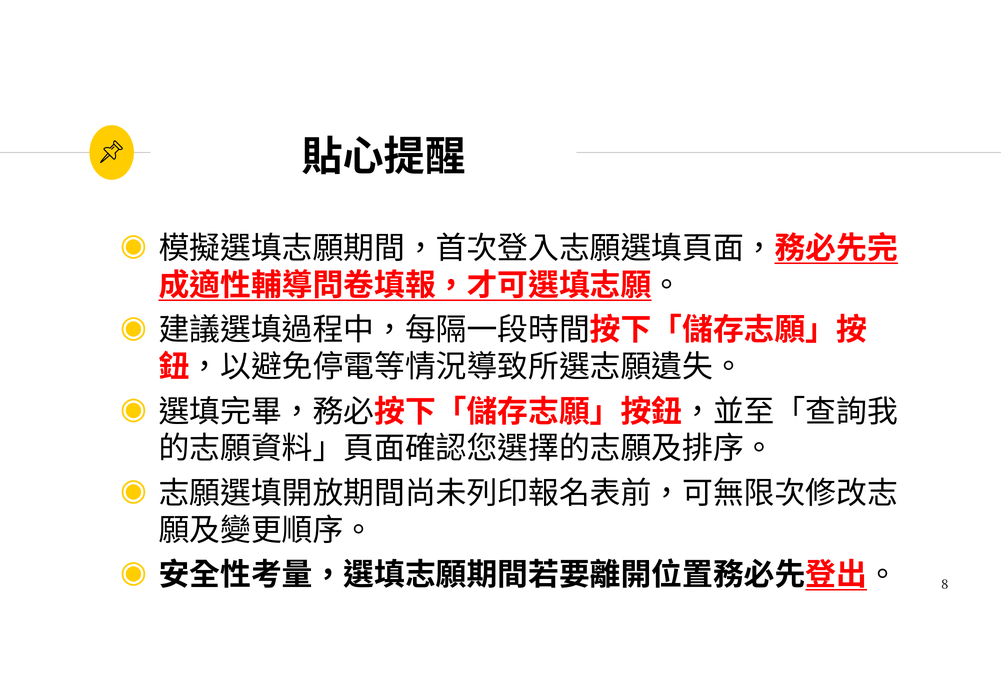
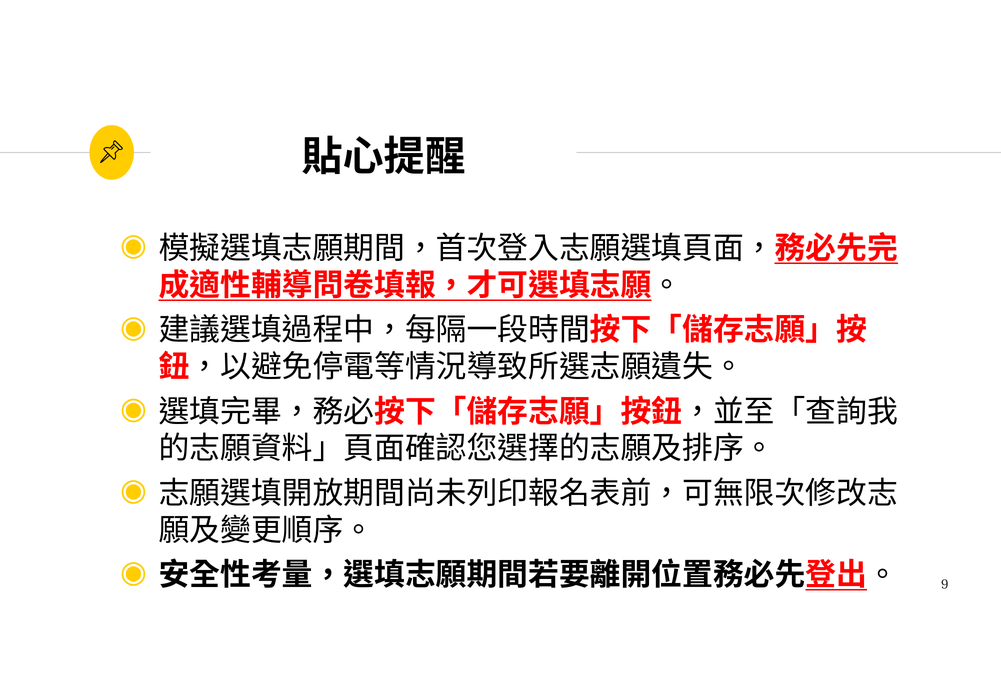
8: 8 -> 9
